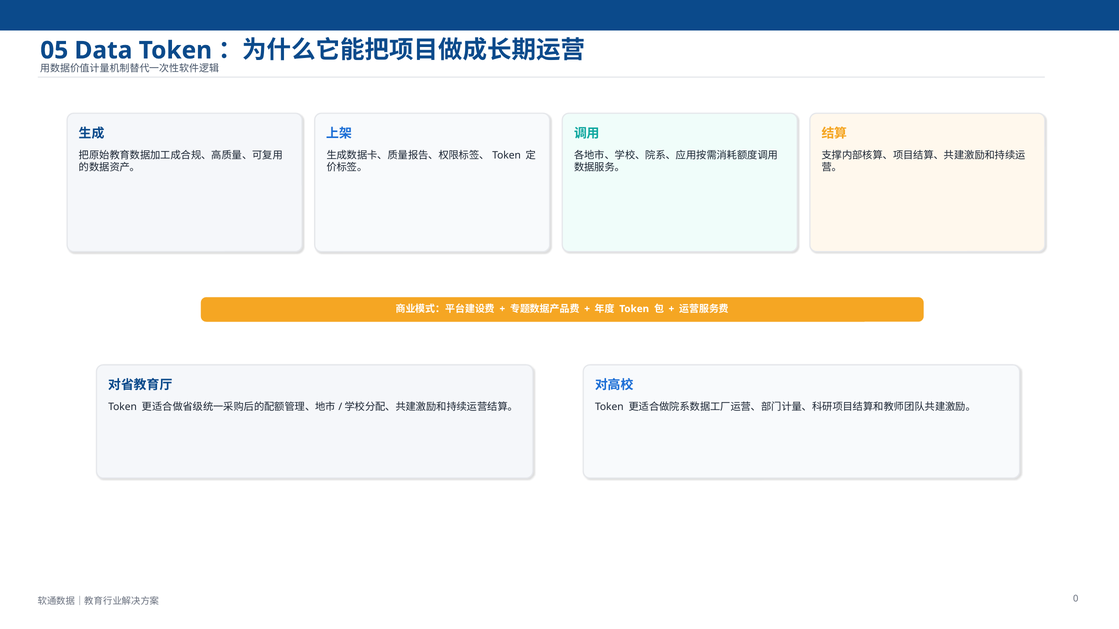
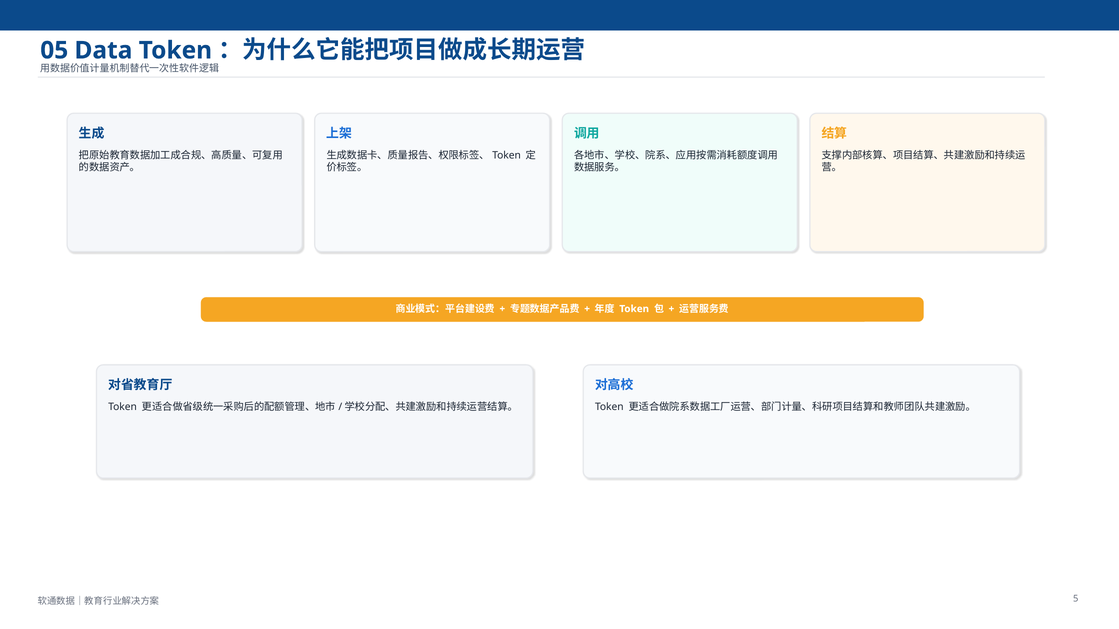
0: 0 -> 5
